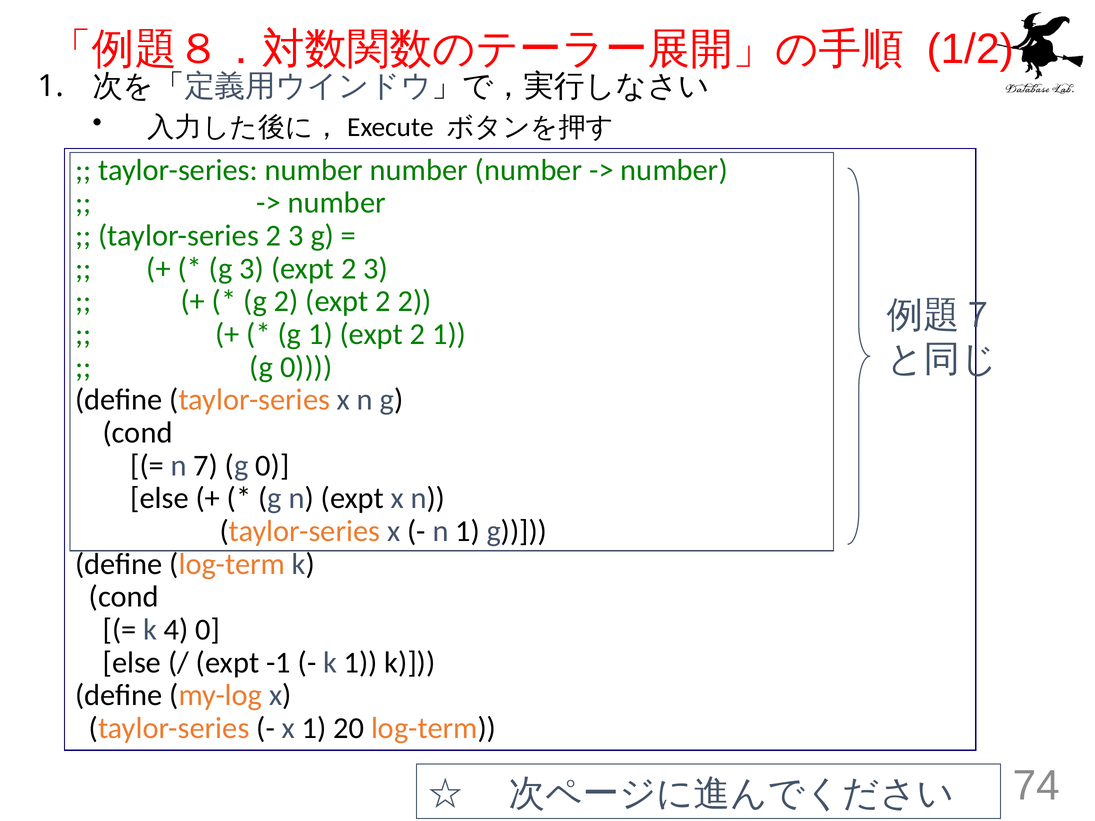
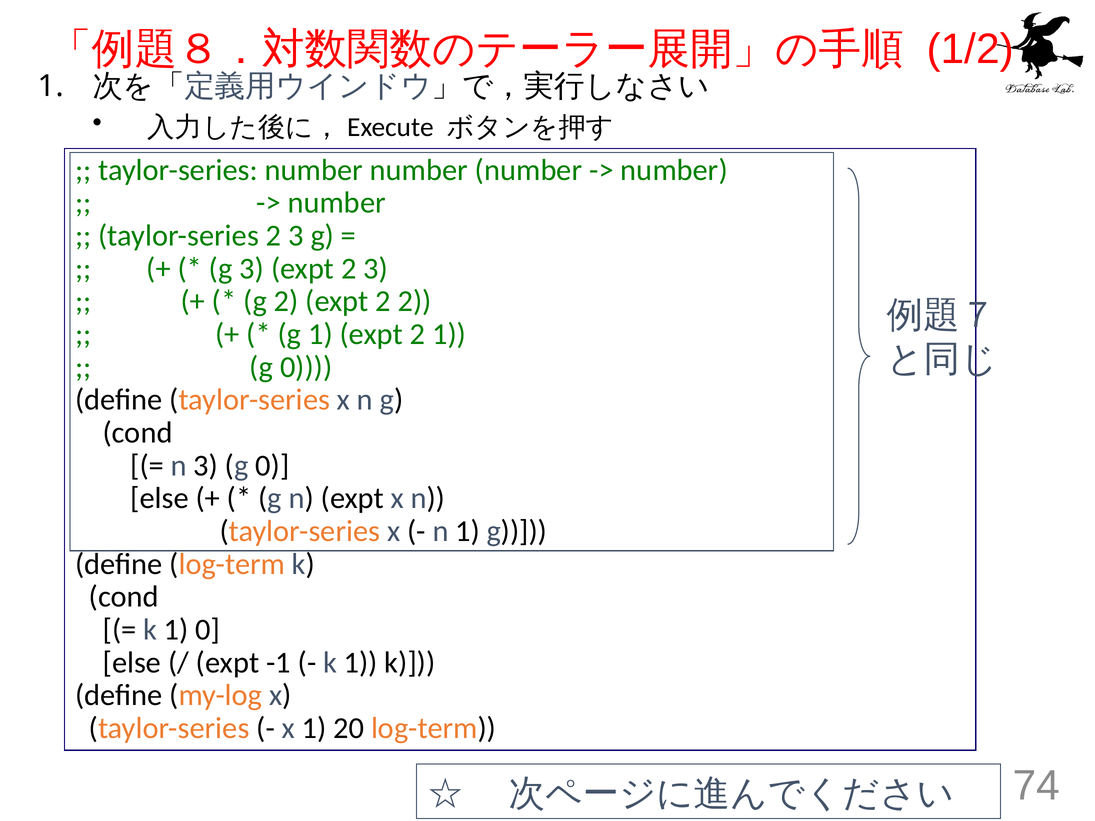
n 7: 7 -> 3
4 at (176, 630): 4 -> 1
